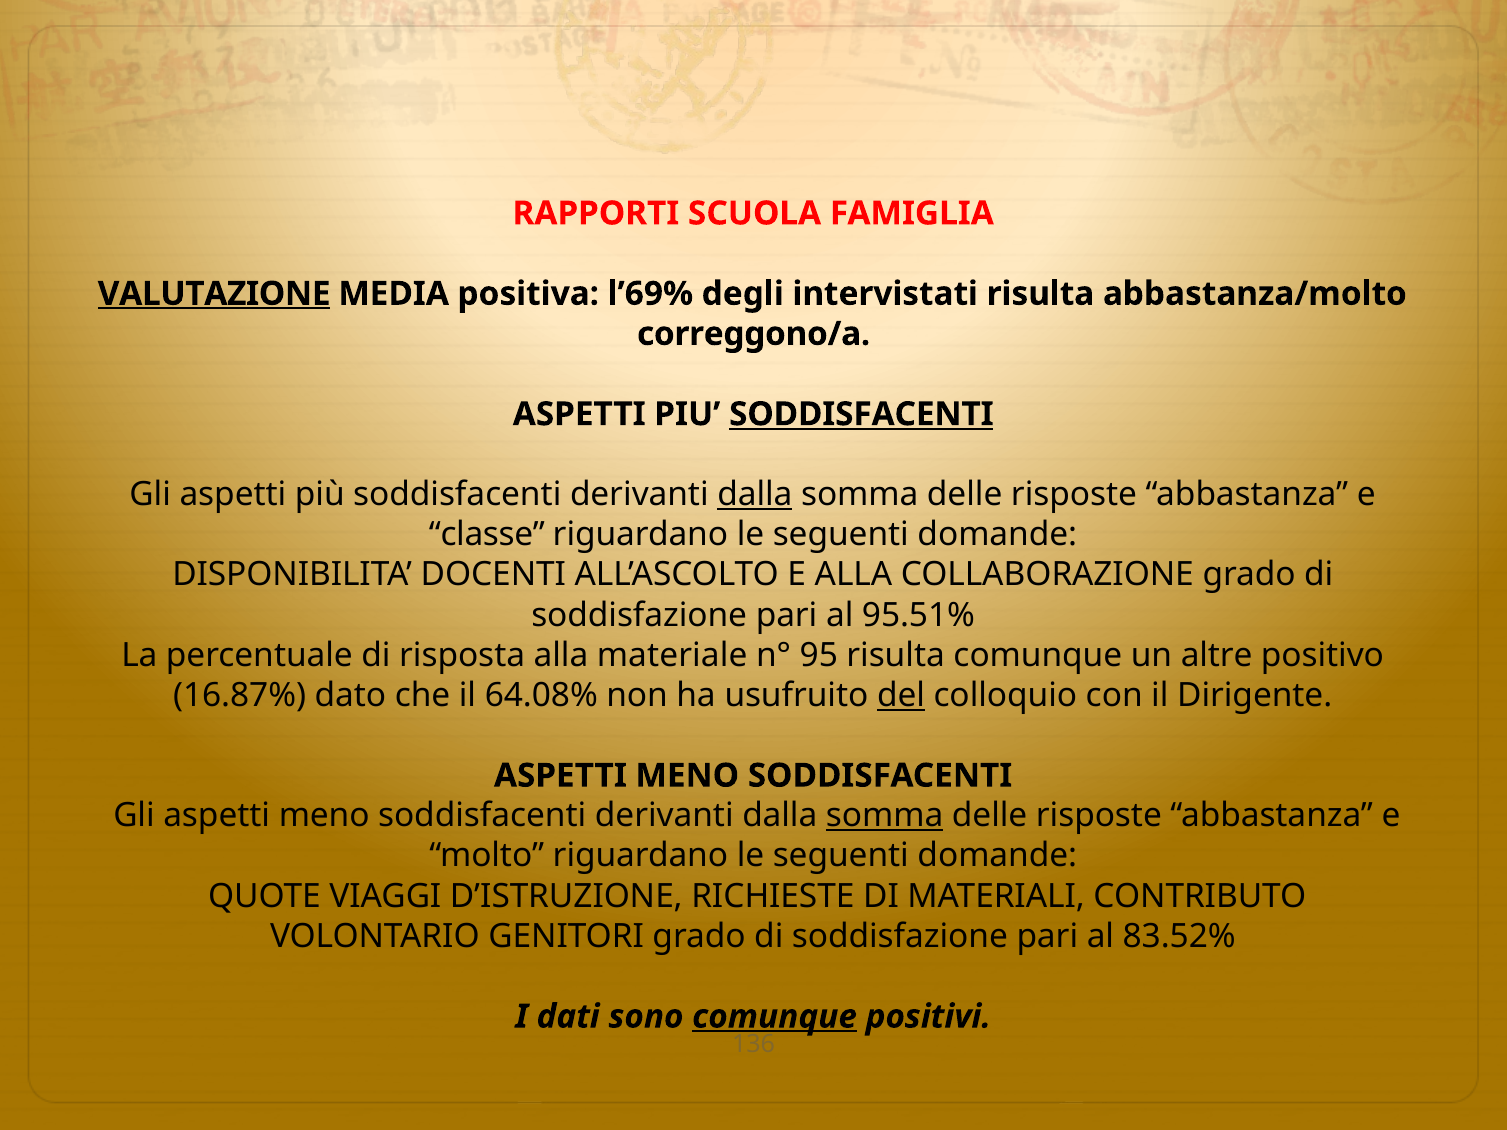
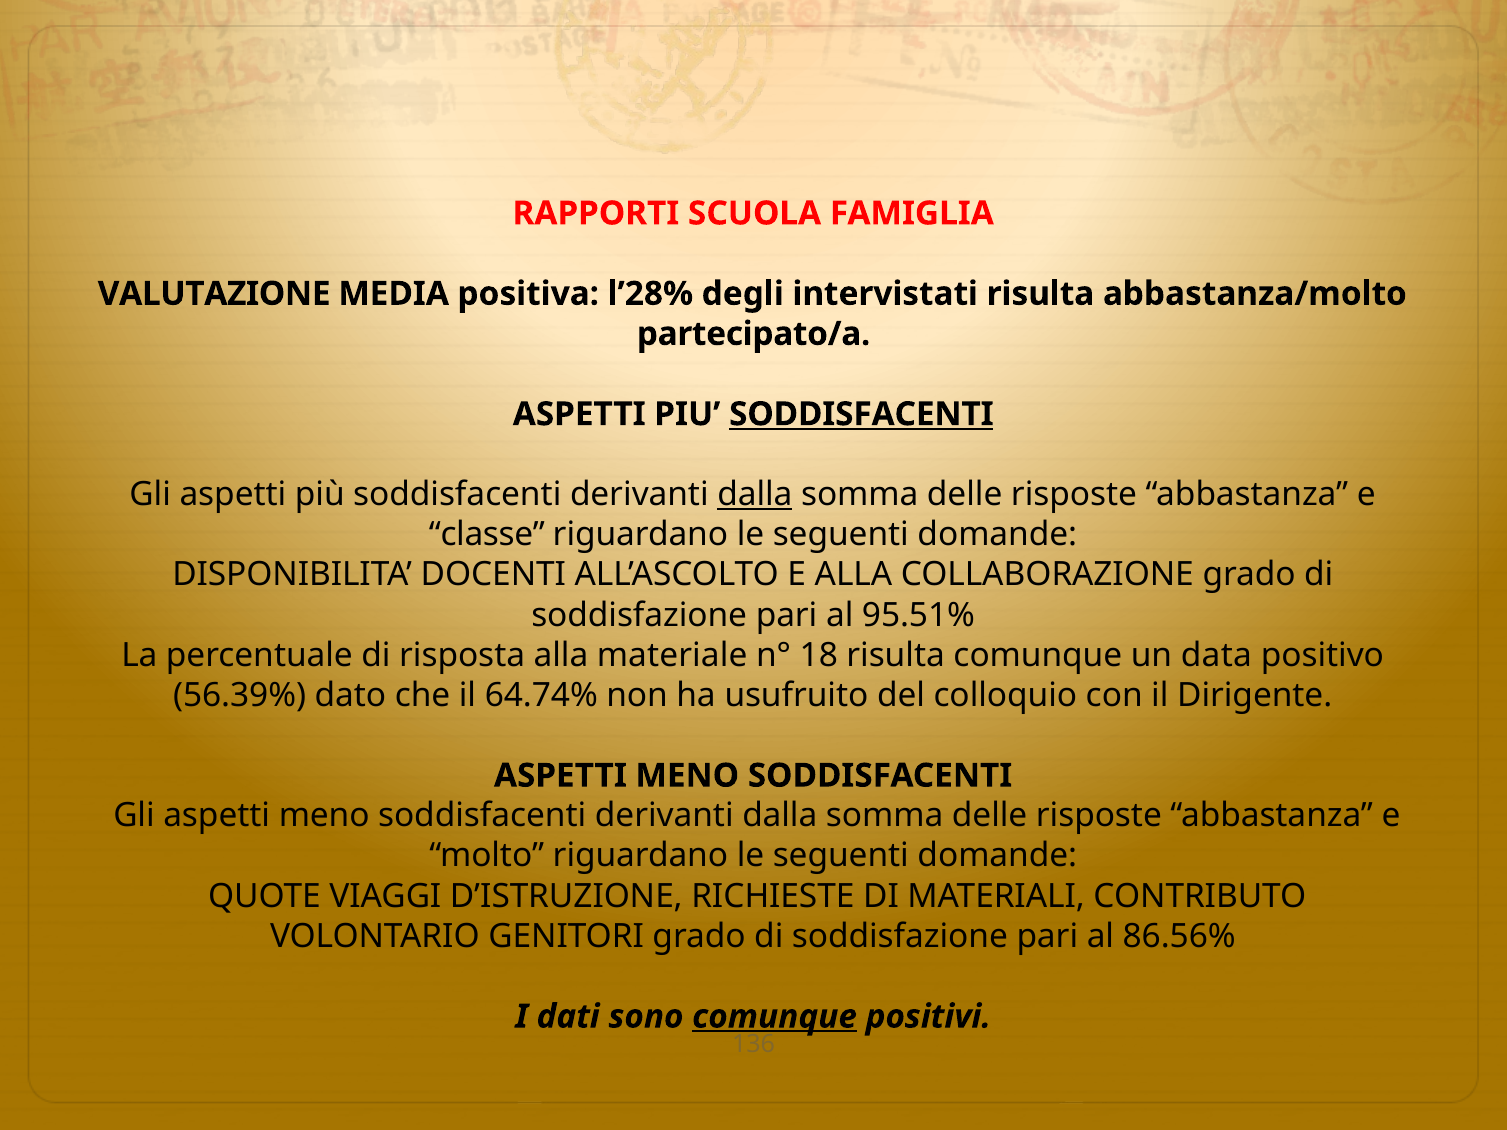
VALUTAZIONE underline: present -> none
l’69%: l’69% -> l’28%
correggono/a: correggono/a -> partecipato/a
95: 95 -> 18
altre: altre -> data
16.87%: 16.87% -> 56.39%
64.08%: 64.08% -> 64.74%
del underline: present -> none
somma at (885, 816) underline: present -> none
83.52%: 83.52% -> 86.56%
